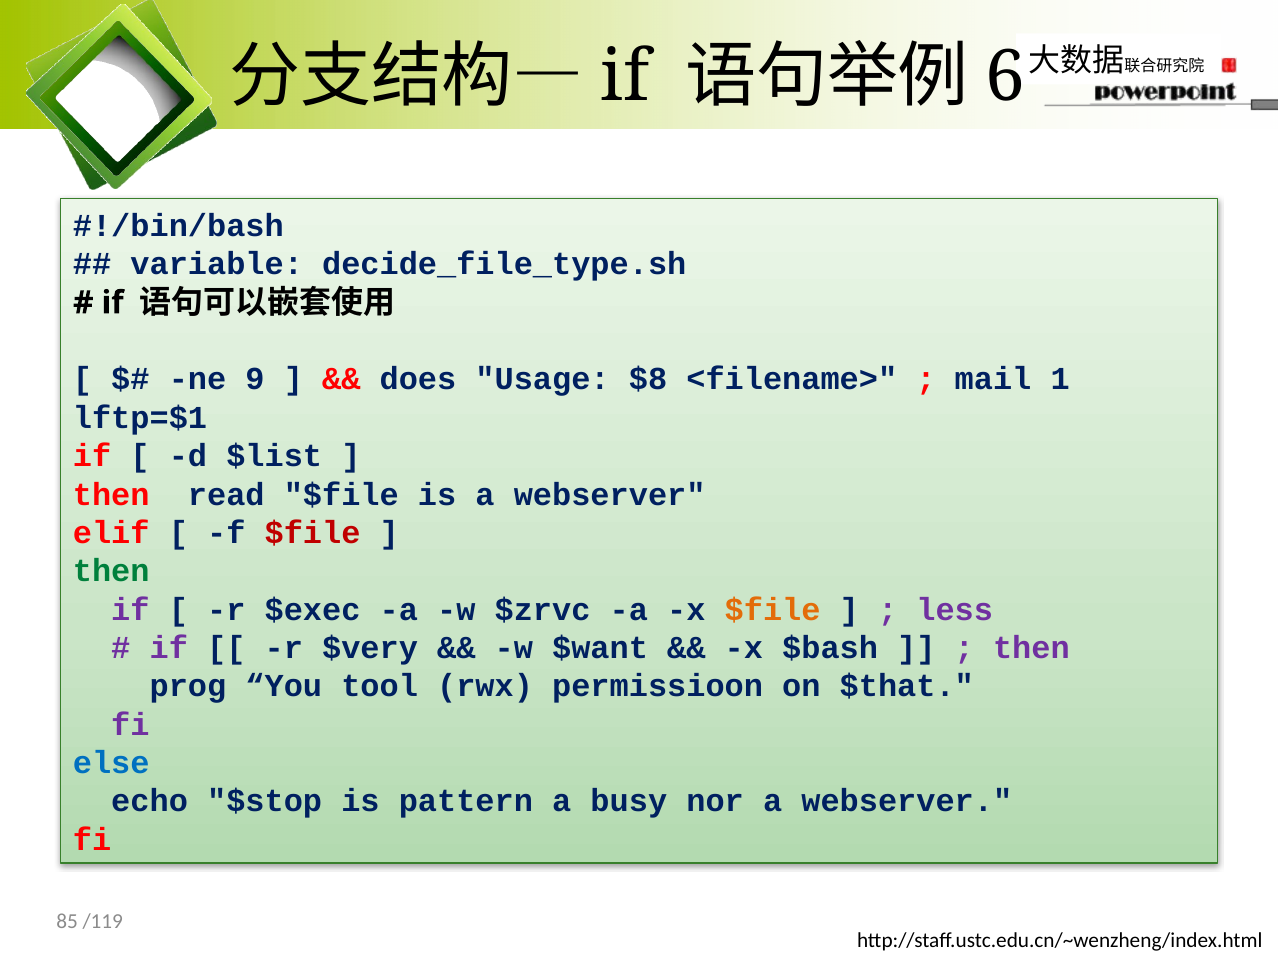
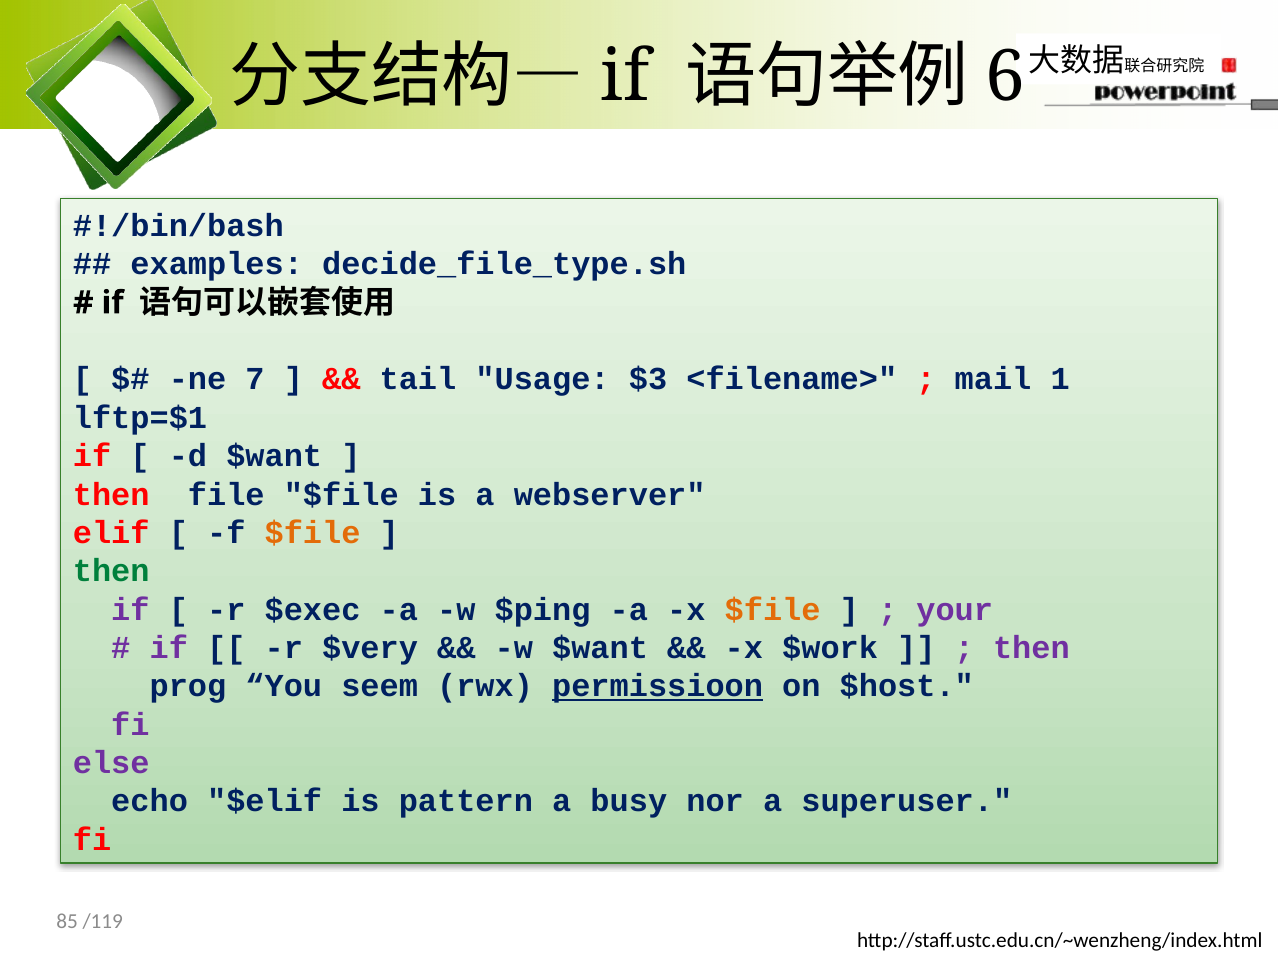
variable: variable -> examples
9: 9 -> 7
does: does -> tail
$8: $8 -> $3
d $list: $list -> $want
read: read -> file
$file at (313, 533) colour: red -> orange
$zrvc: $zrvc -> $ping
less: less -> your
$bash: $bash -> $work
tool: tool -> seem
permissioon underline: none -> present
$that: $that -> $host
else colour: blue -> purple
$stop: $stop -> $elif
nor a webserver: webserver -> superuser
